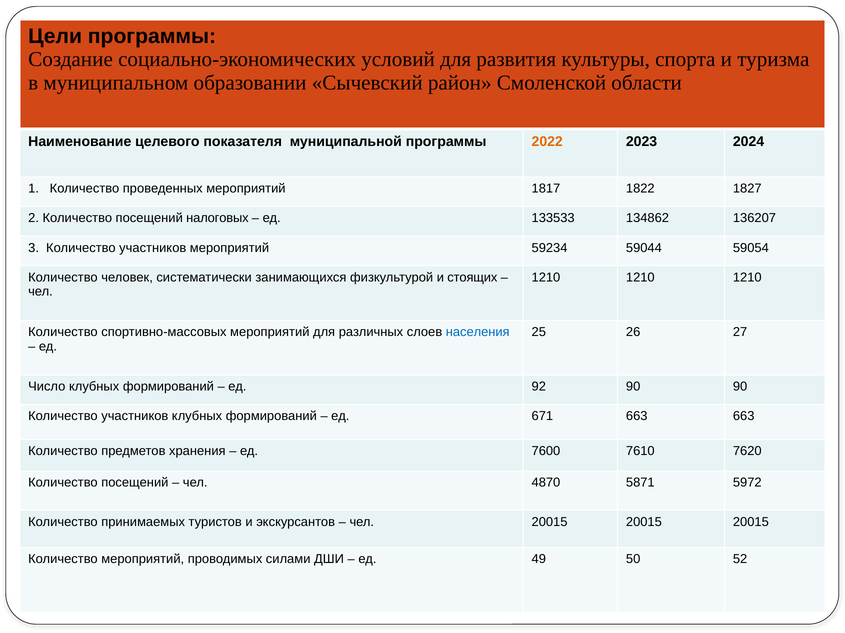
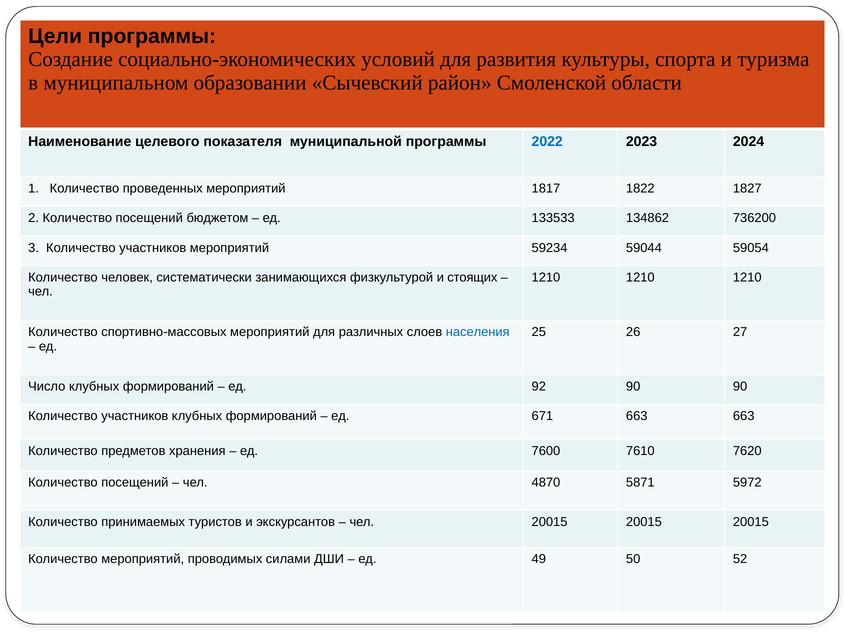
2022 colour: orange -> blue
налоговых: налоговых -> бюджетом
136207: 136207 -> 736200
